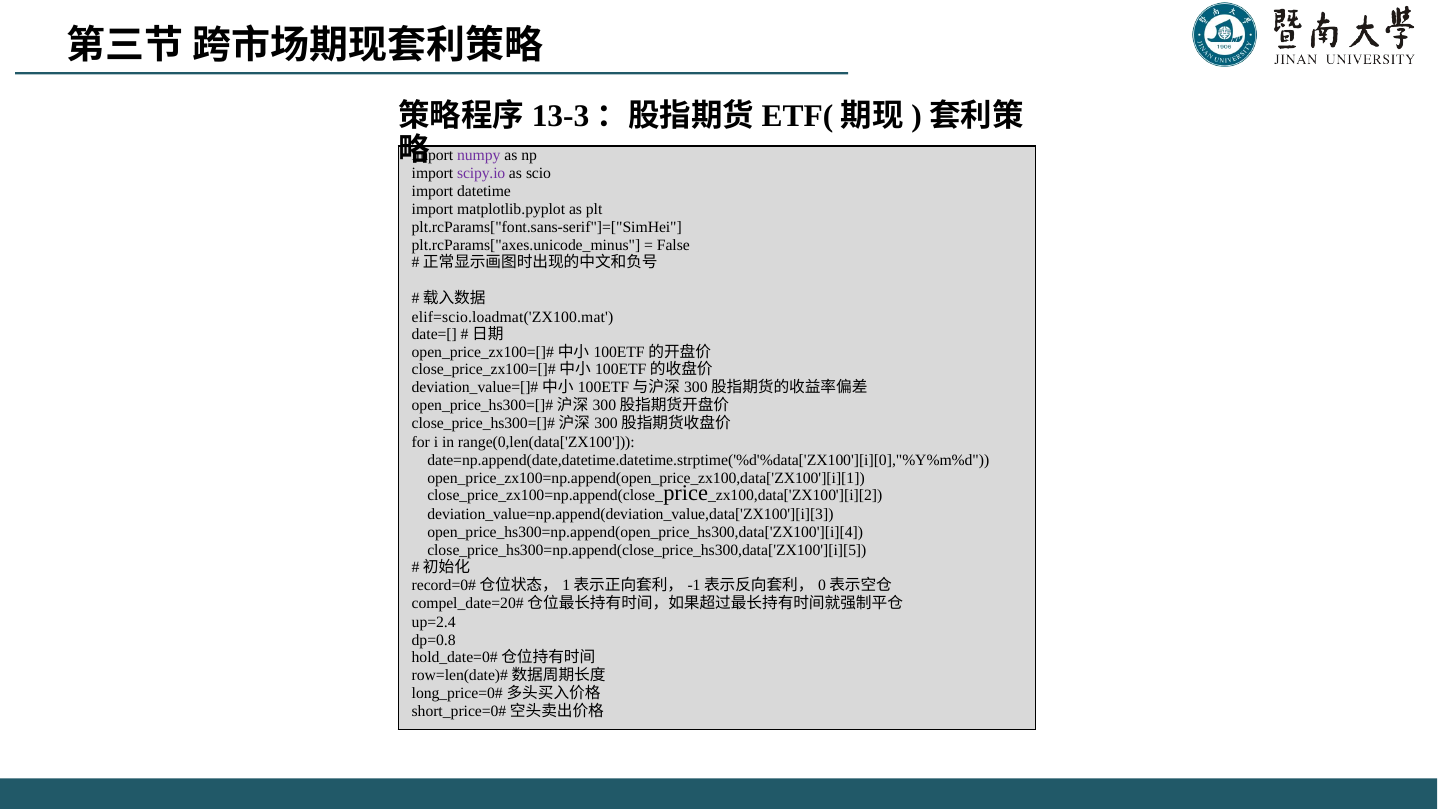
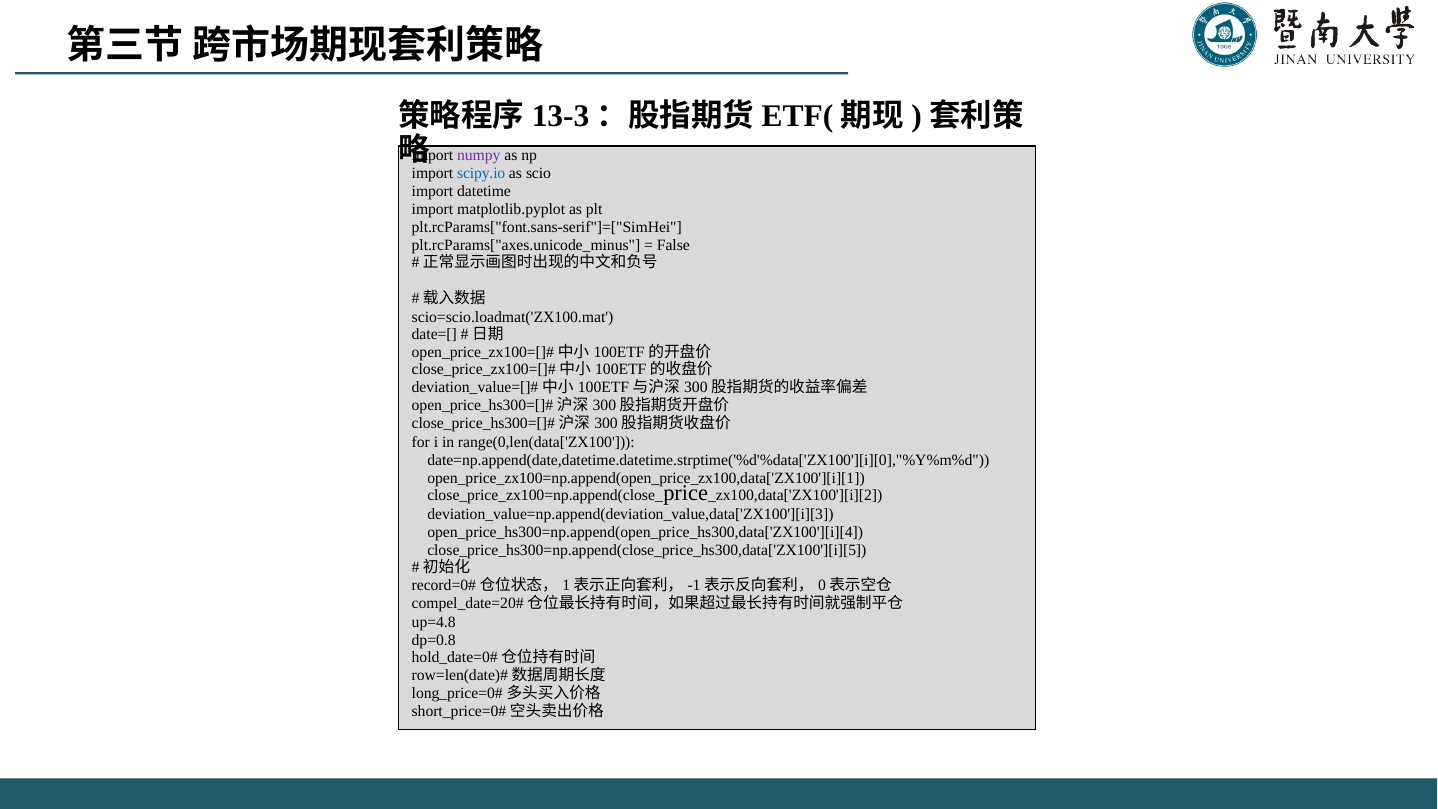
scipy.io colour: purple -> blue
elif=scio.loadmat('ZX100.mat: elif=scio.loadmat('ZX100.mat -> scio=scio.loadmat('ZX100.mat
up=2.4: up=2.4 -> up=4.8
